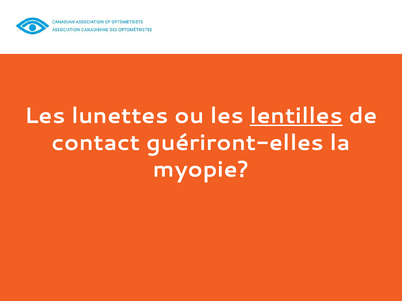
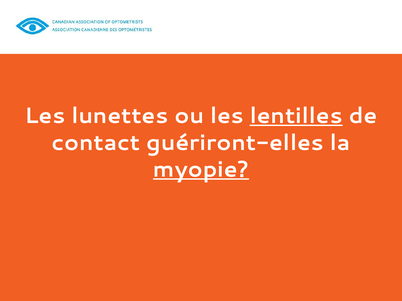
myopie underline: none -> present
